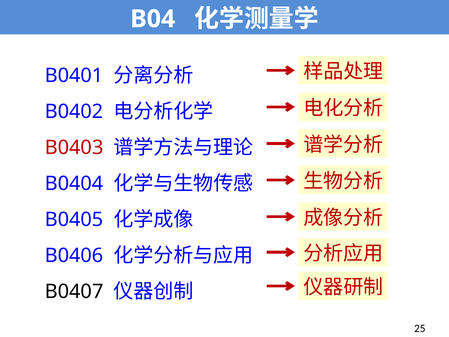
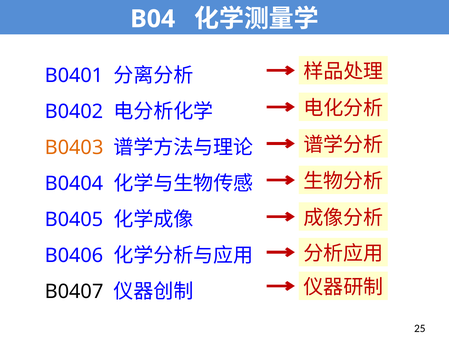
B0403 colour: red -> orange
